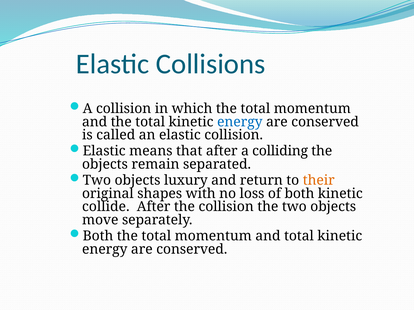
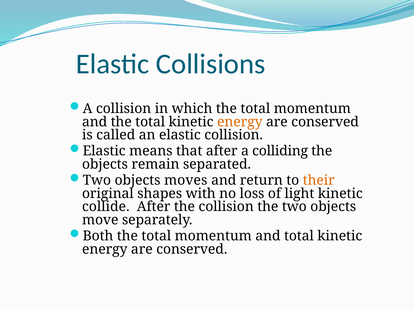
energy at (240, 122) colour: blue -> orange
luxury: luxury -> moves
of both: both -> light
